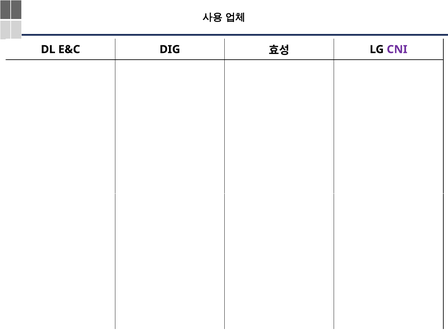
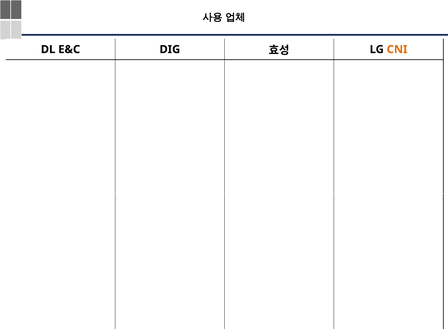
CNI colour: purple -> orange
